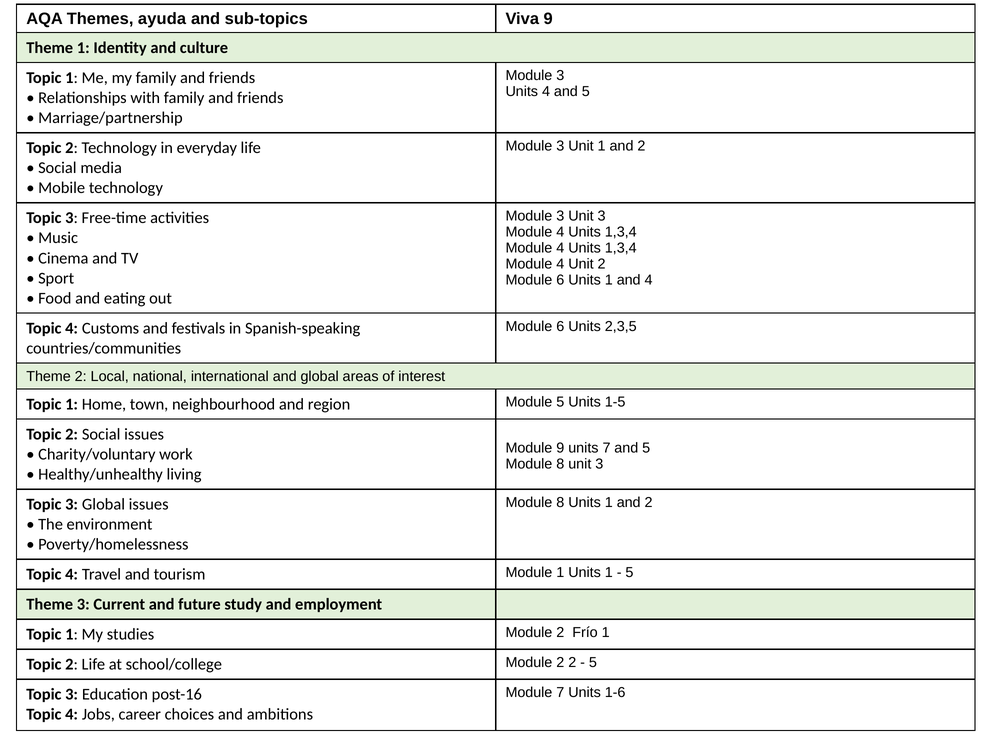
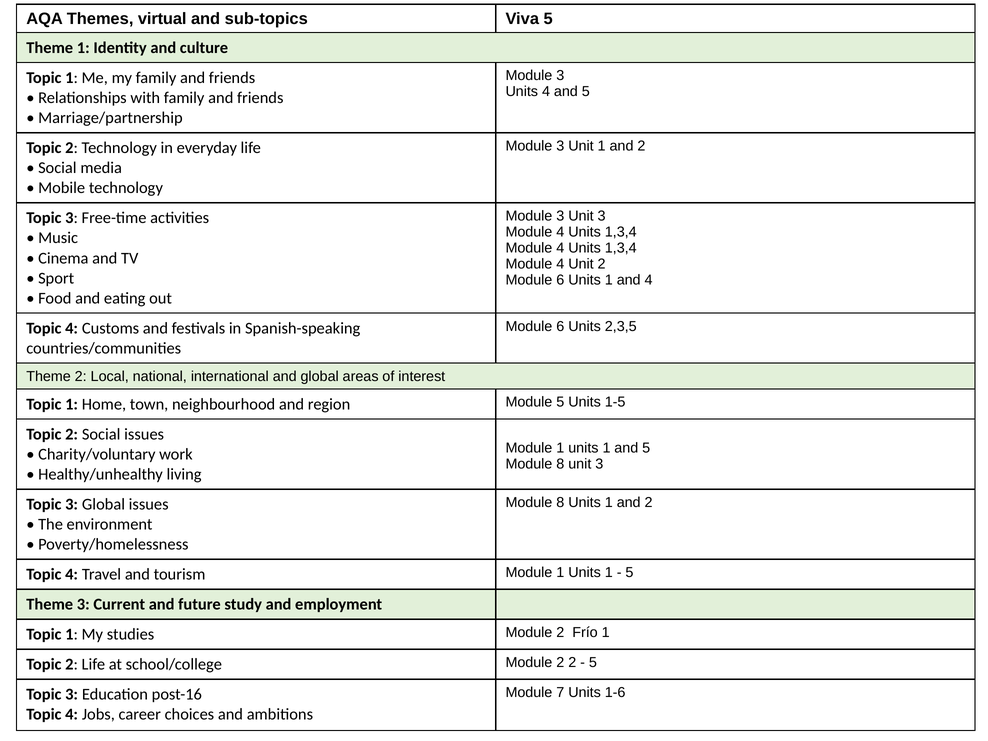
ayuda: ayuda -> virtual
Viva 9: 9 -> 5
9 at (560, 448): 9 -> 1
7 at (607, 448): 7 -> 1
